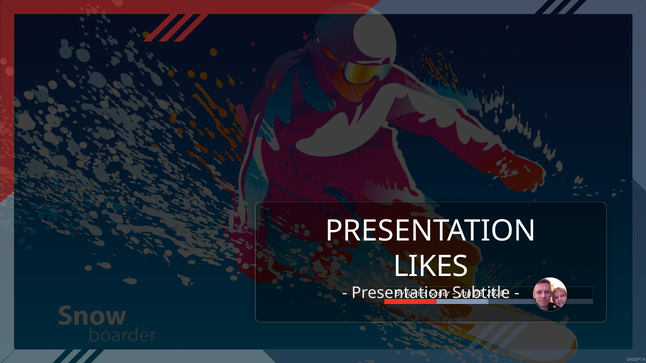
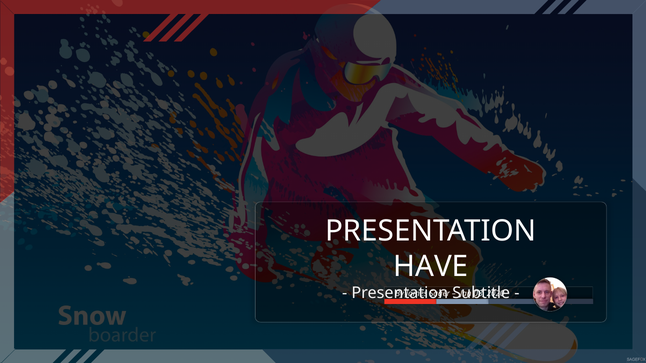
LIKES: LIKES -> HAVE
